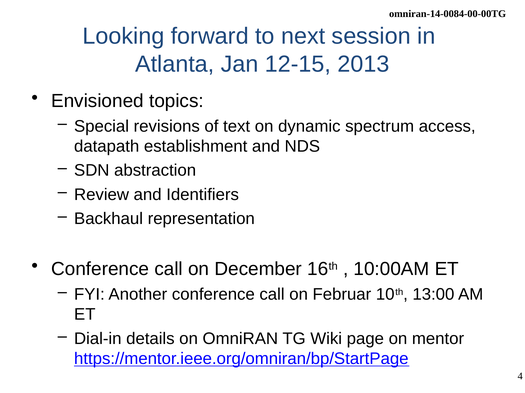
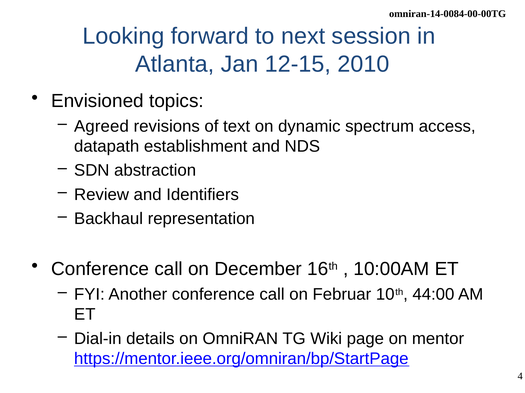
2013: 2013 -> 2010
Special: Special -> Agreed
13:00: 13:00 -> 44:00
